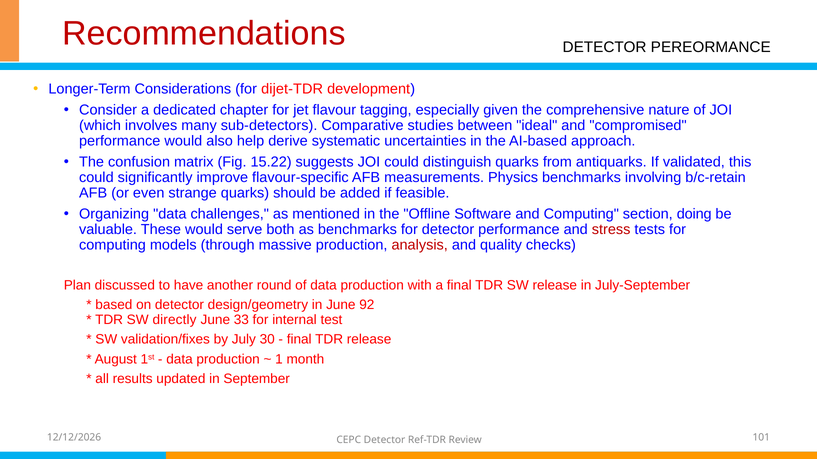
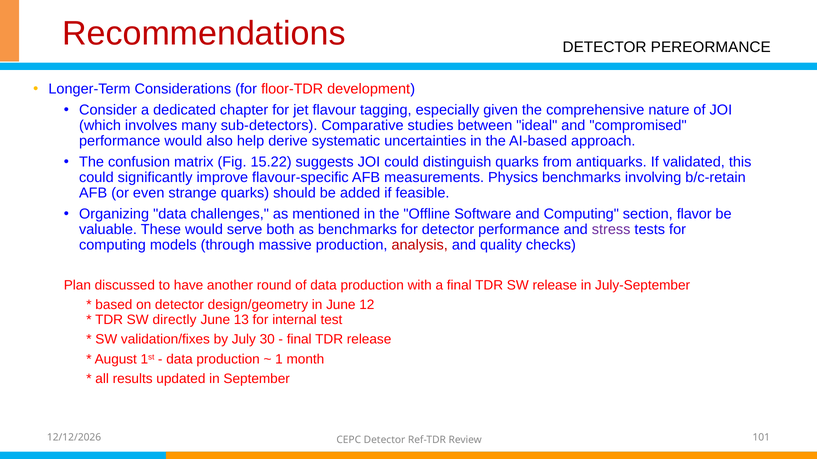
dijet-TDR: dijet-TDR -> floor-TDR
doing: doing -> flavor
stress colour: red -> purple
92: 92 -> 12
33: 33 -> 13
